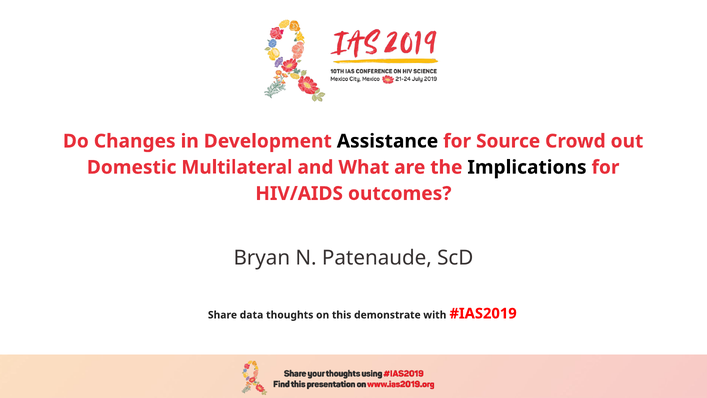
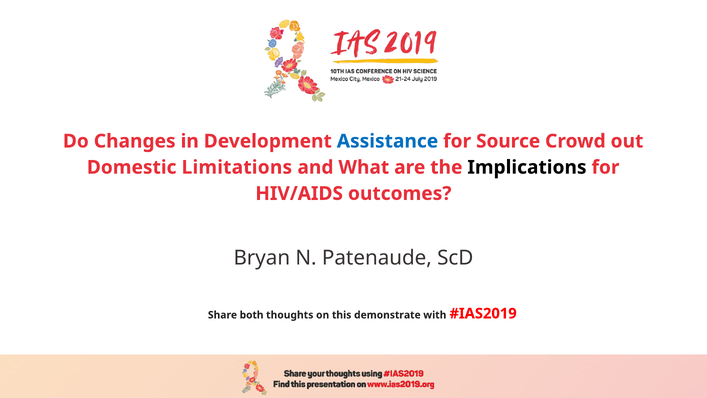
Assistance colour: black -> blue
Multilateral: Multilateral -> Limitations
data: data -> both
